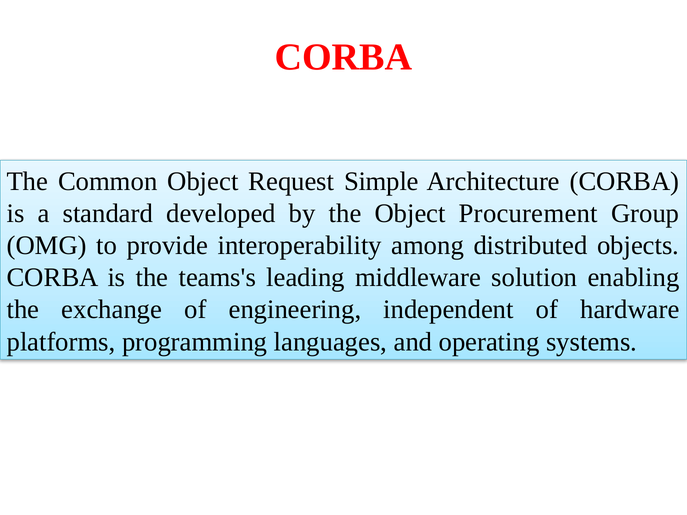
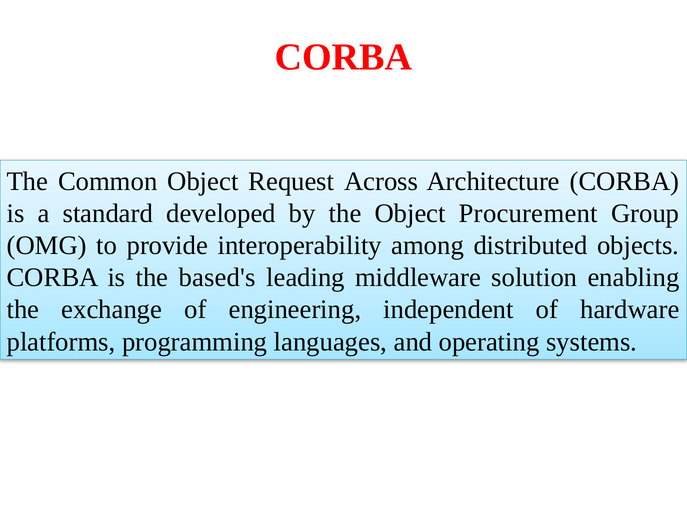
Simple: Simple -> Across
teams's: teams's -> based's
